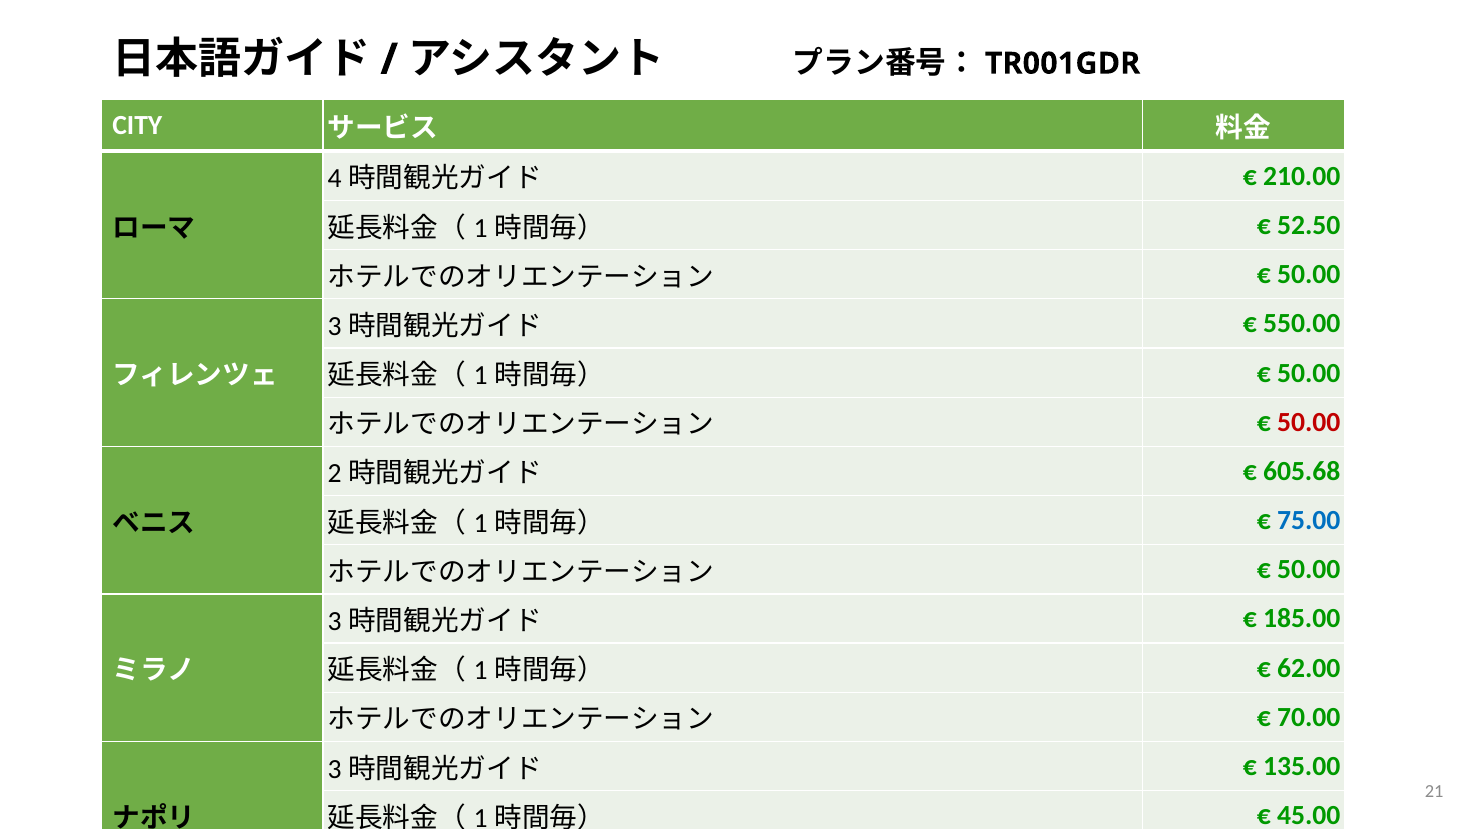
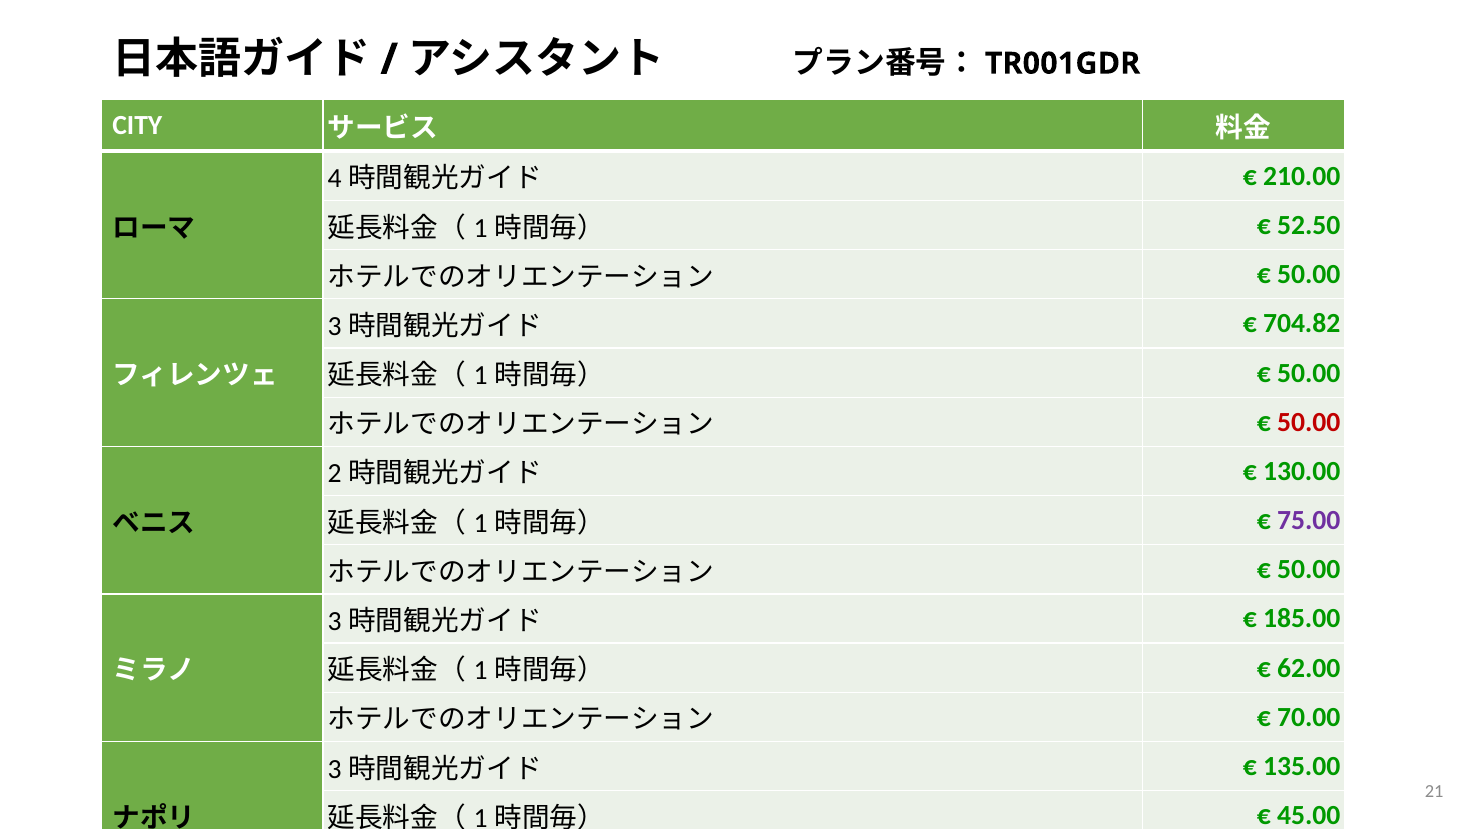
550.00: 550.00 -> 704.82
605.68: 605.68 -> 130.00
75.00 colour: blue -> purple
